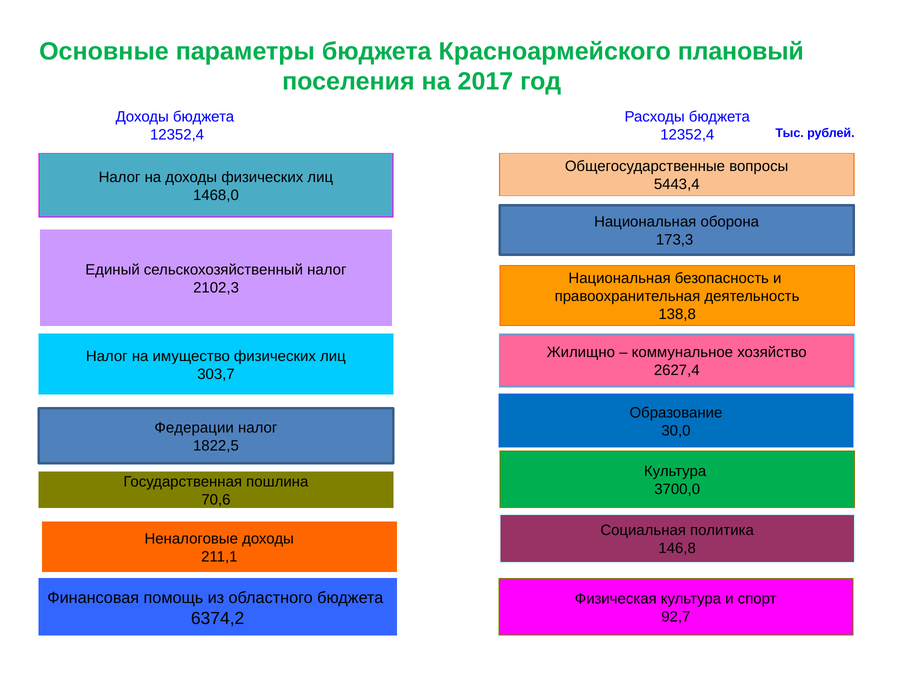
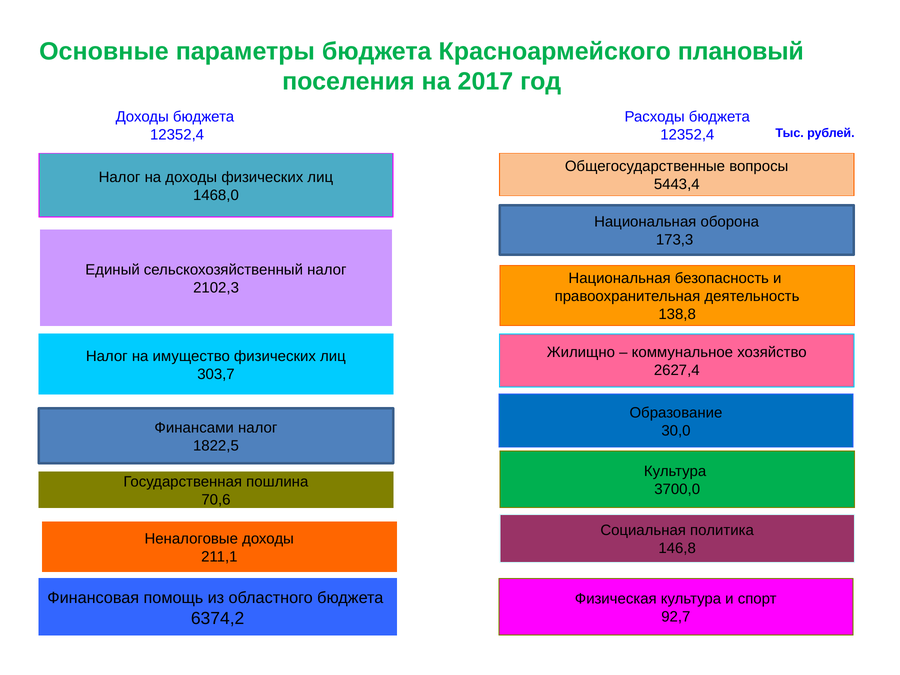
Федерации: Федерации -> Финансами
